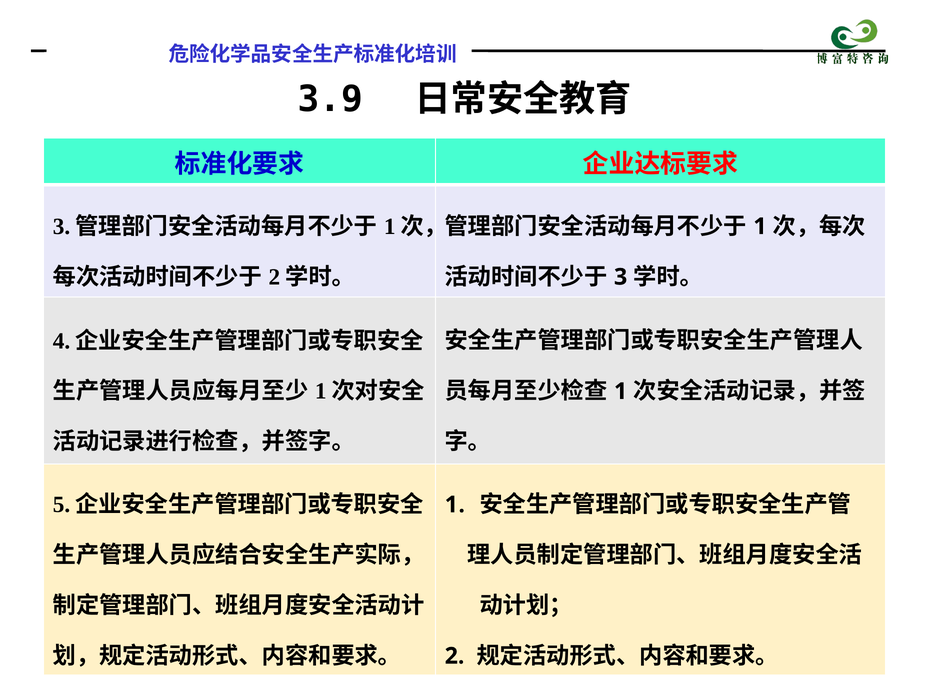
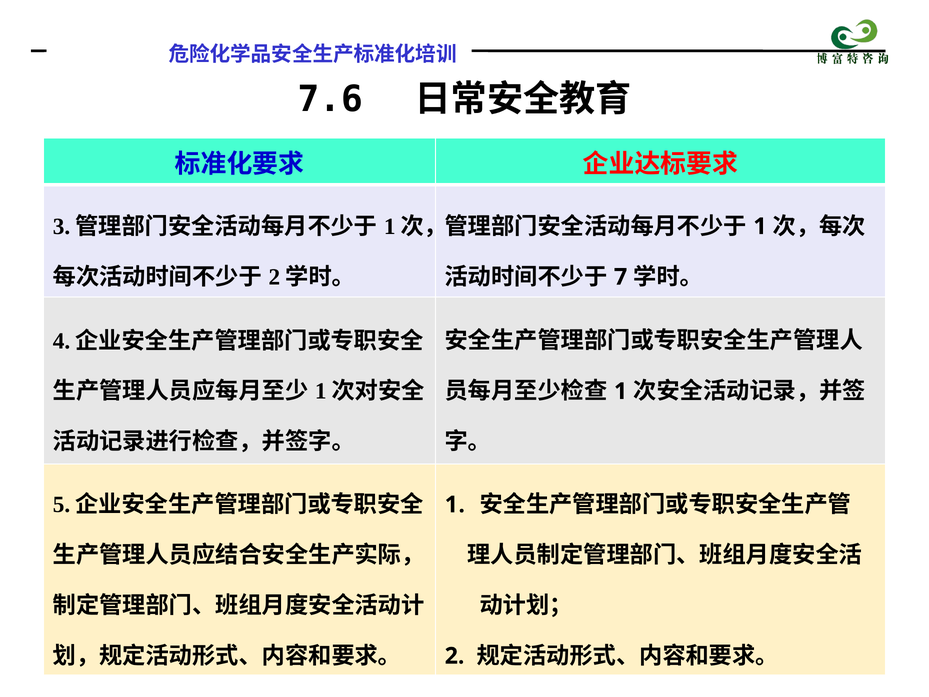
3.9: 3.9 -> 7.6
3: 3 -> 7
